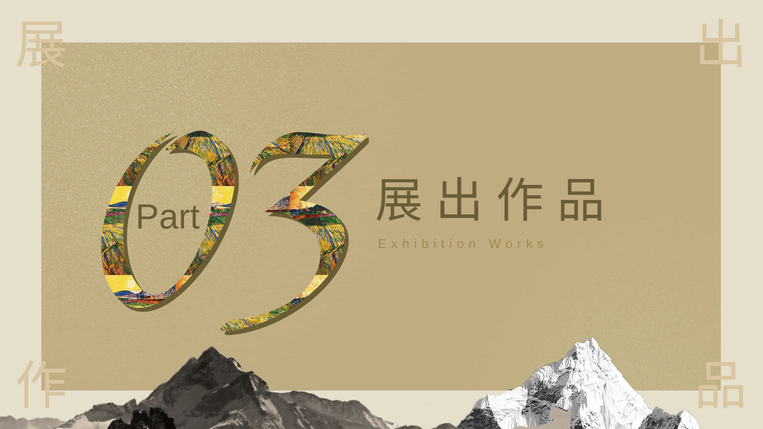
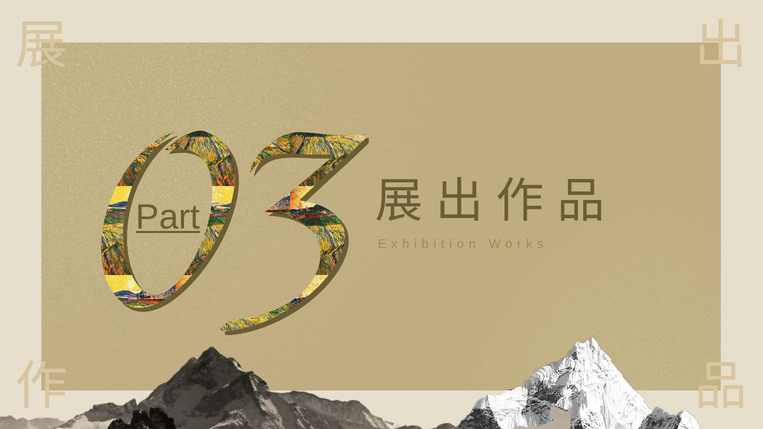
Part underline: none -> present
